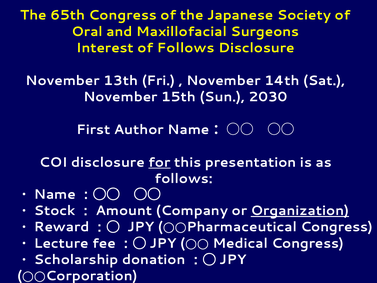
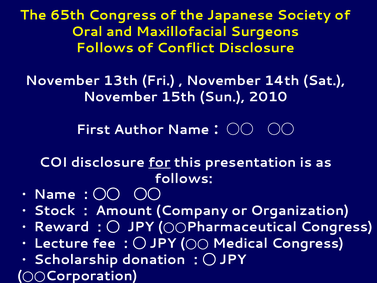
Interest at (105, 48): Interest -> Follows
of Follows: Follows -> Conflict
2030: 2030 -> 2010
Organization underline: present -> none
